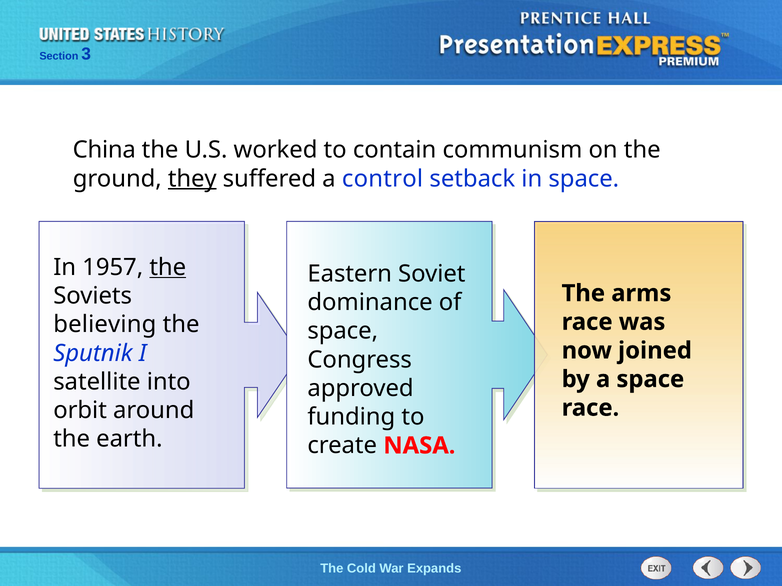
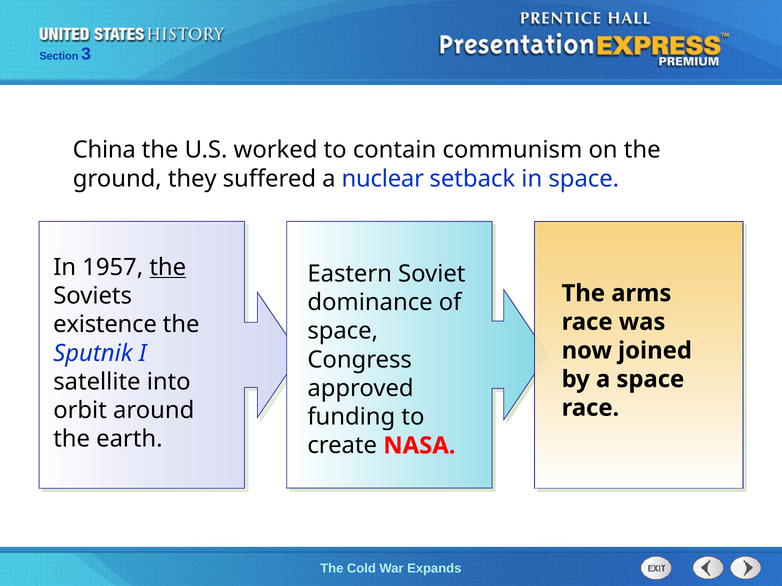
they underline: present -> none
control: control -> nuclear
believing: believing -> existence
